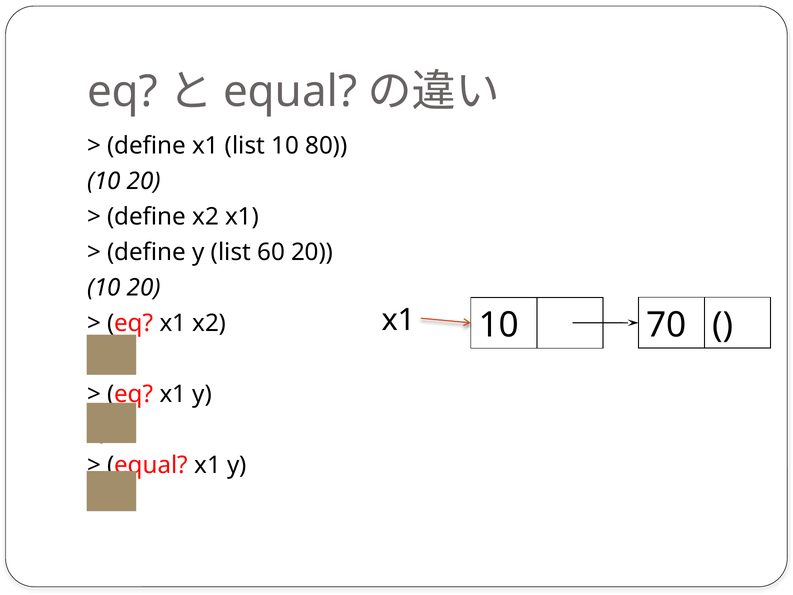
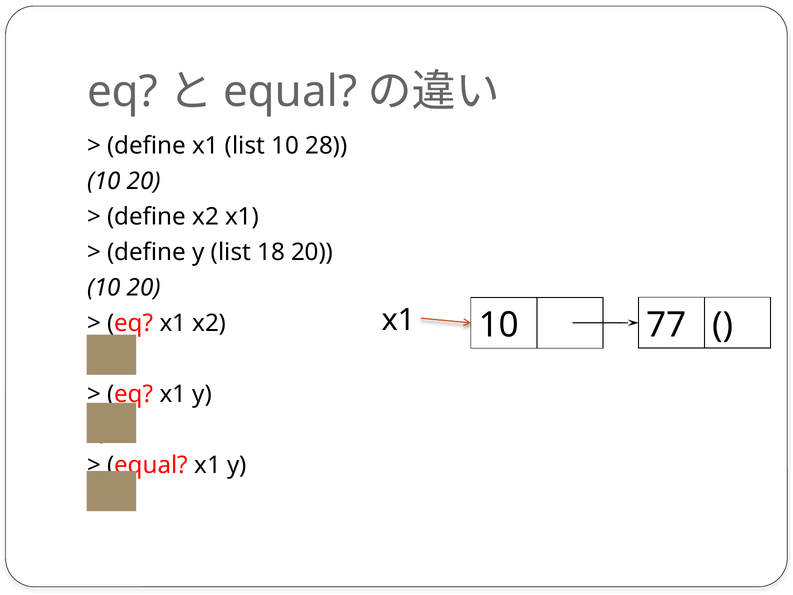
80: 80 -> 28
60: 60 -> 18
70: 70 -> 77
